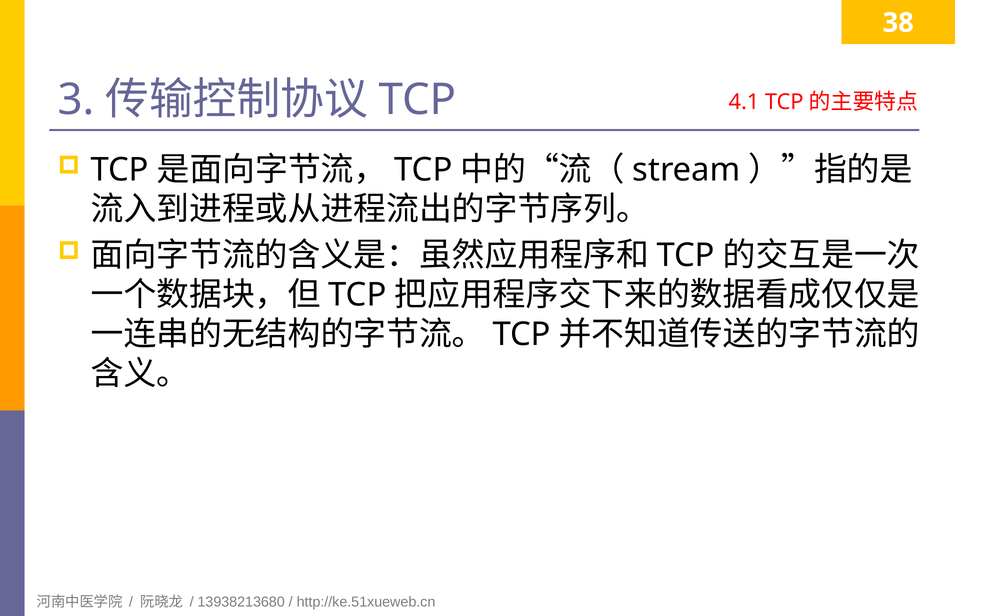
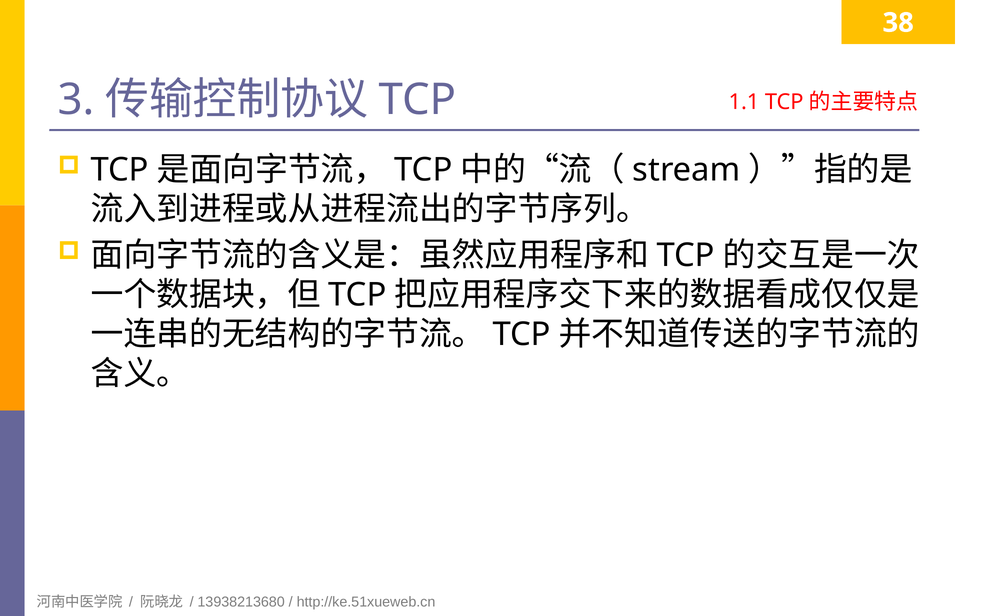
4.1: 4.1 -> 1.1
